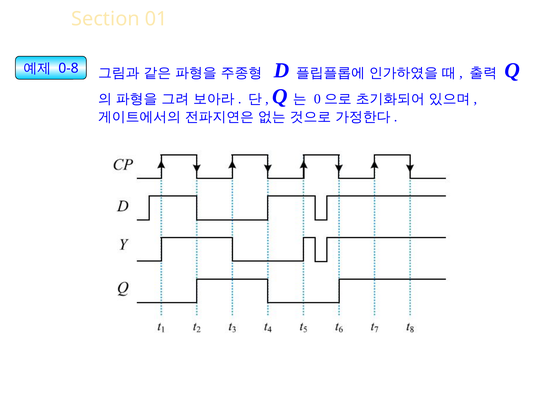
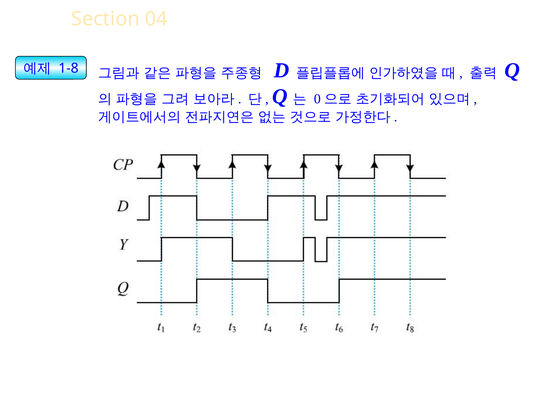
01: 01 -> 04
0-8: 0-8 -> 1-8
